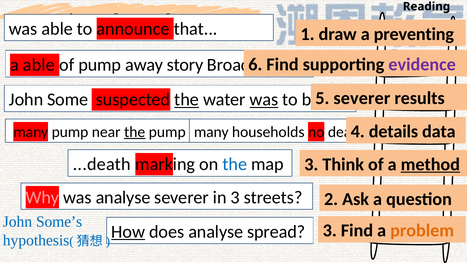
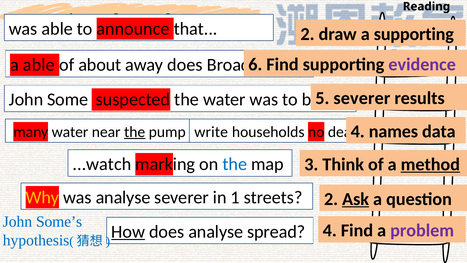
1 at (308, 34): 1 -> 2
a preventing: preventing -> supporting
of pump: pump -> about
away story: story -> does
the at (187, 100) underline: present -> none
was at (264, 100) underline: present -> none
details: details -> names
many pump: pump -> water
pump many: many -> write
...death: ...death -> ...watch
Why colour: pink -> yellow
in 3: 3 -> 1
Ask underline: none -> present
spread 3: 3 -> 4
problem colour: orange -> purple
